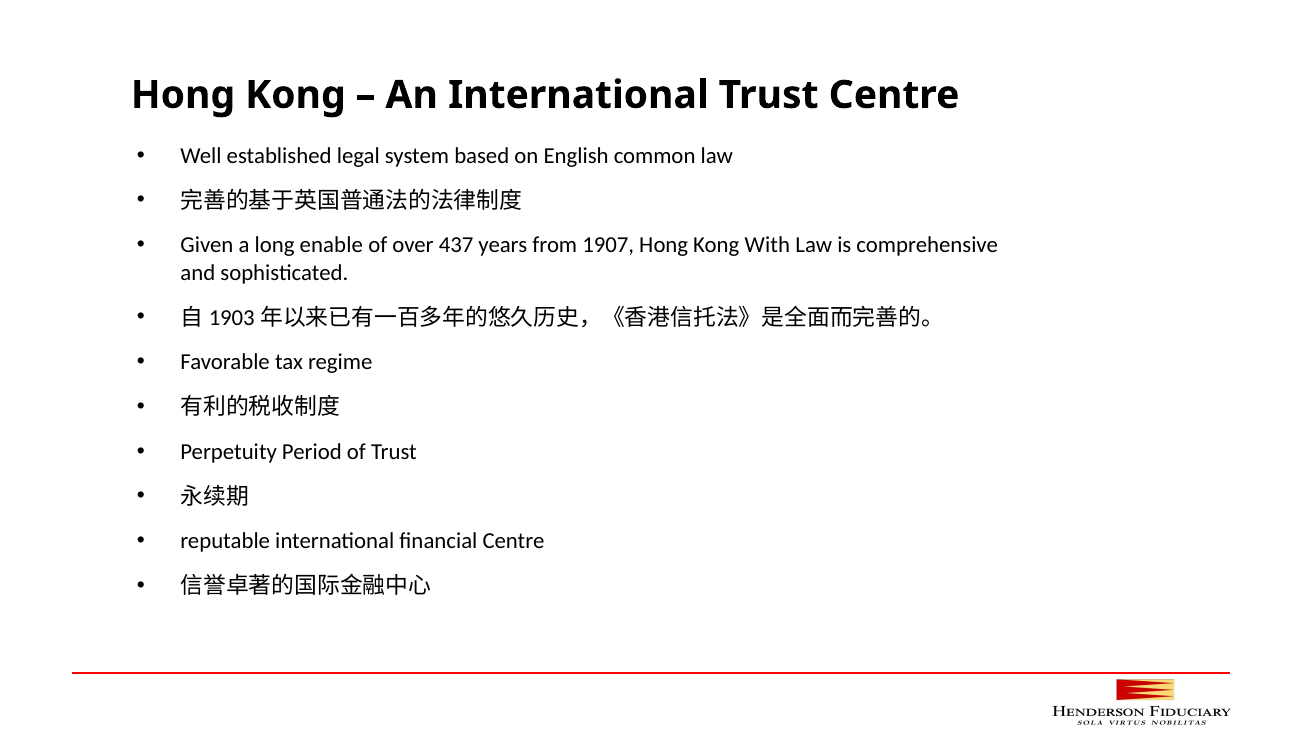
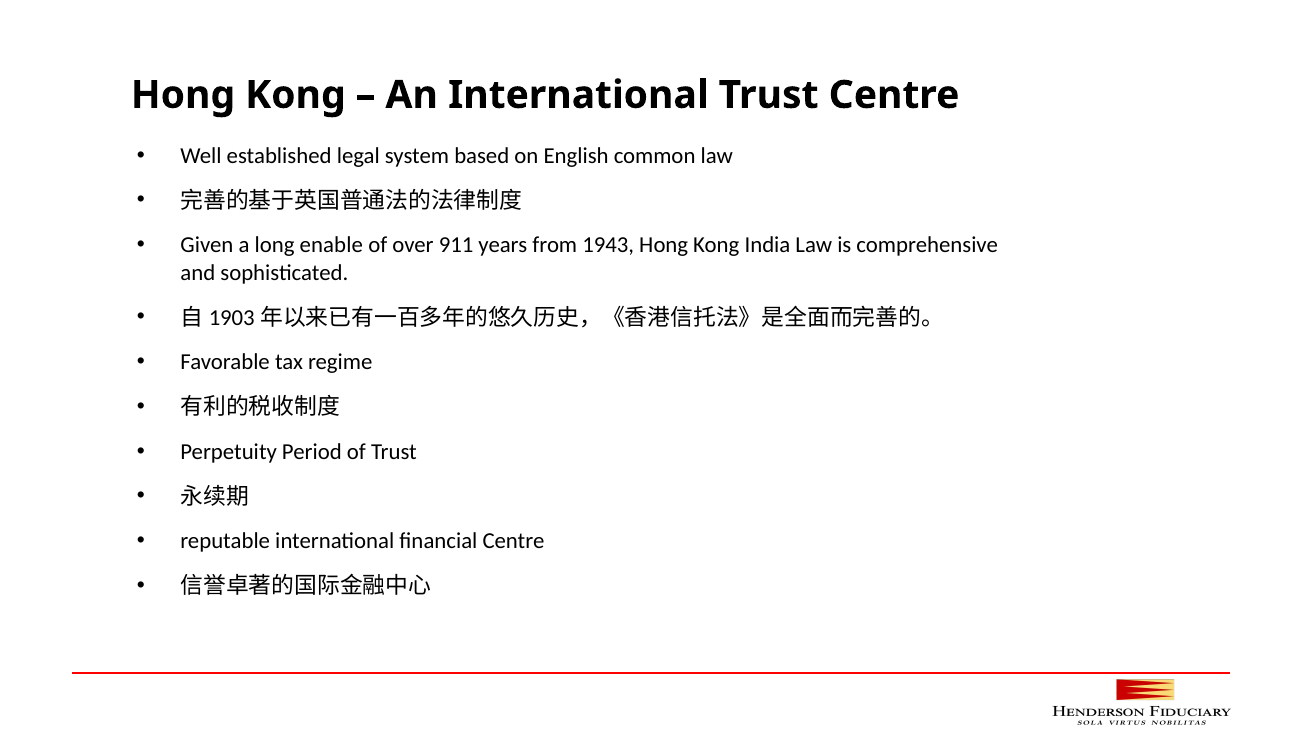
437: 437 -> 911
1907: 1907 -> 1943
With: With -> India
